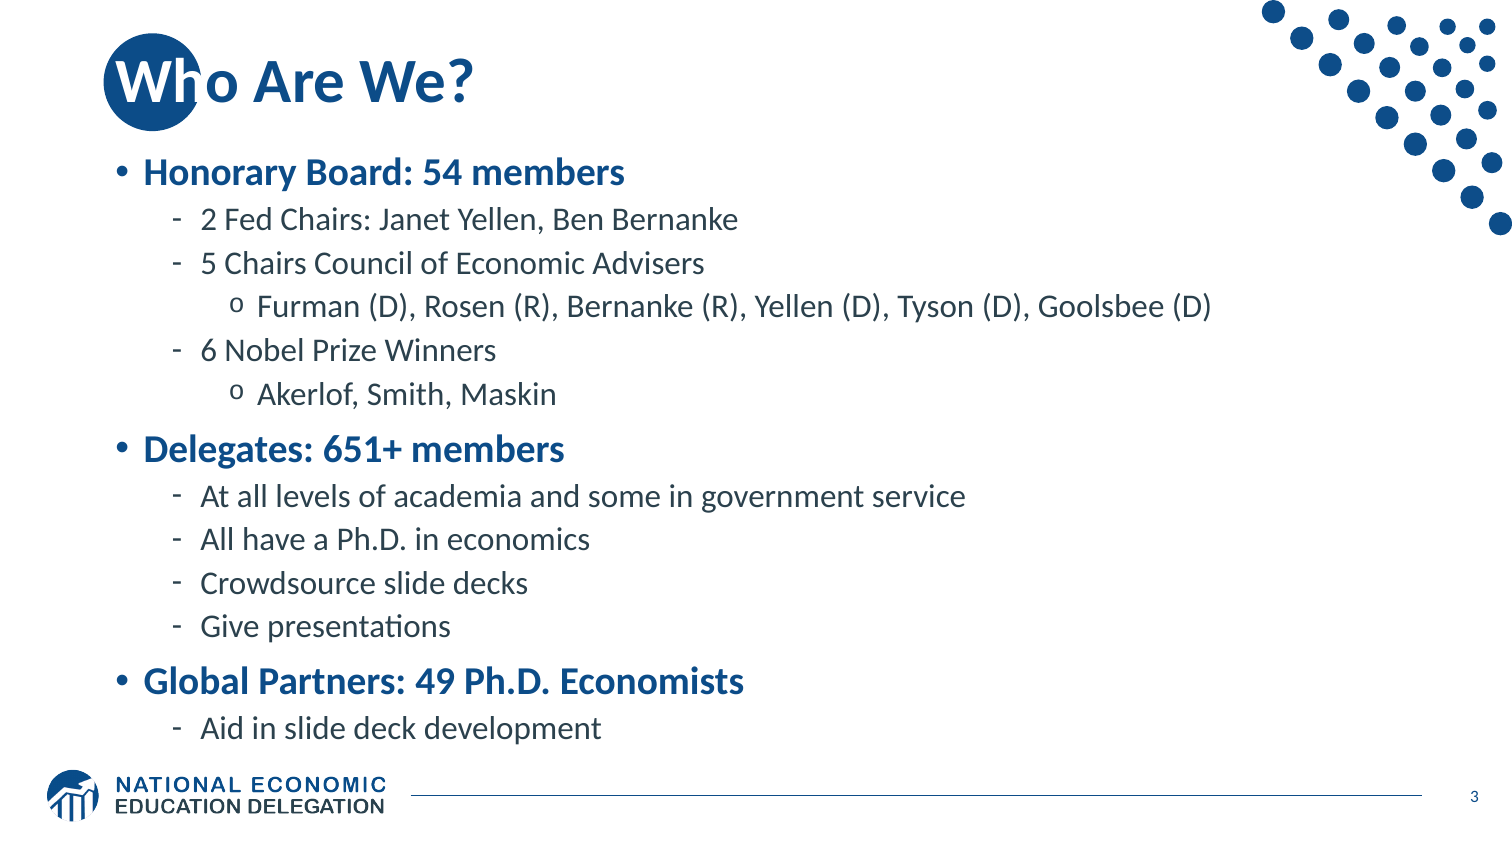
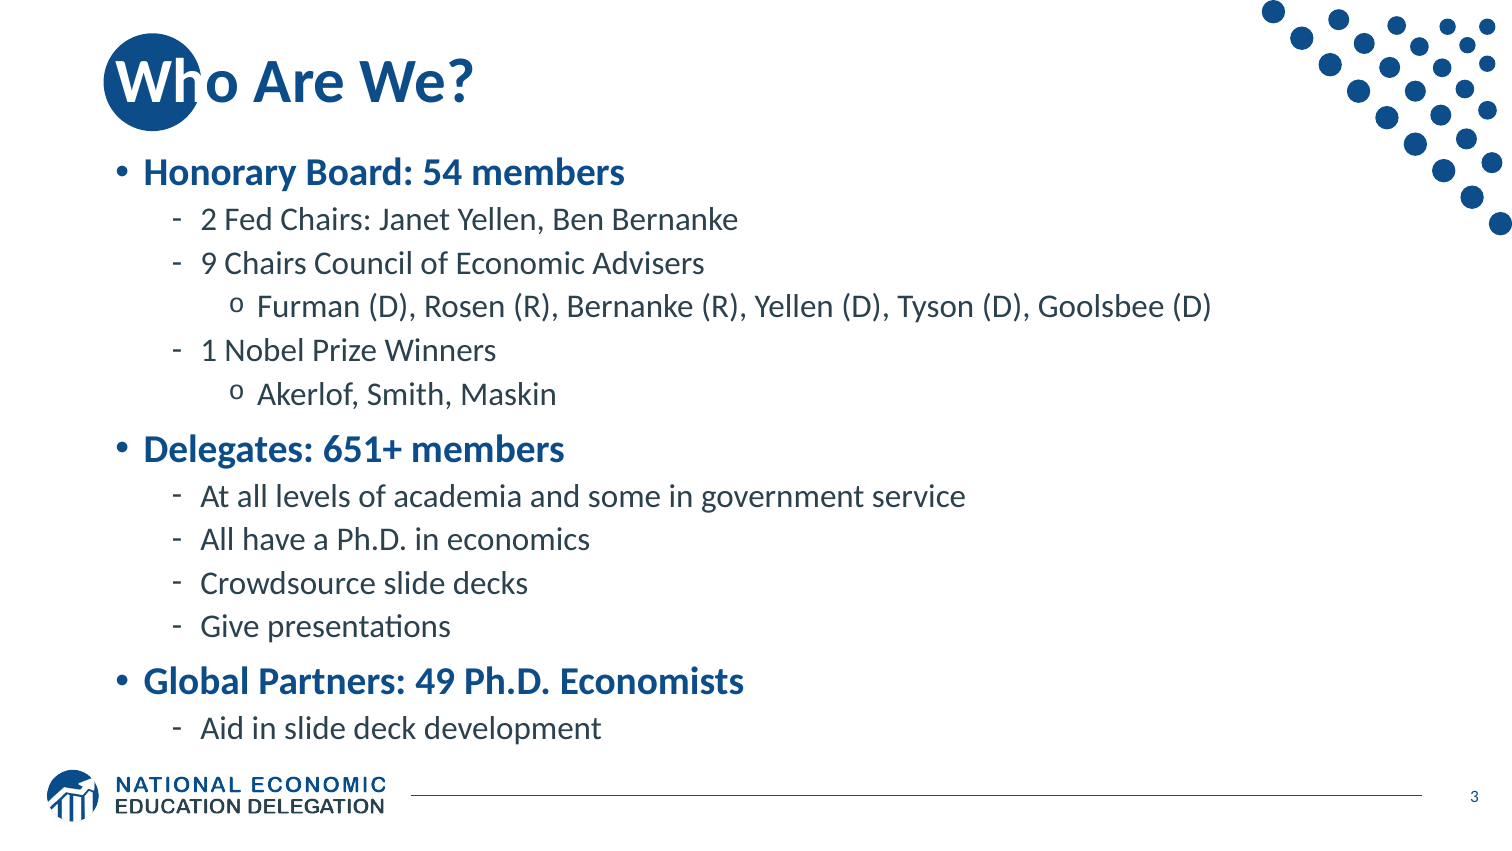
5: 5 -> 9
6: 6 -> 1
